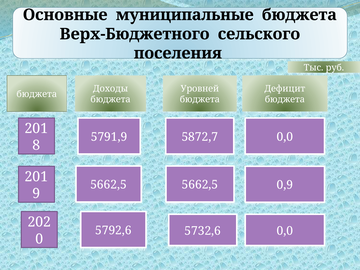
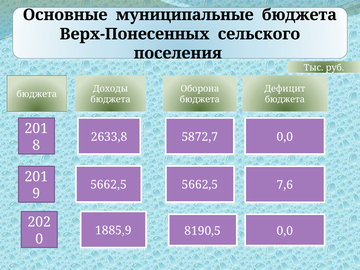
Верх-Бюджетного: Верх-Бюджетного -> Верх-Понесенных
Уровней: Уровней -> Оборона
5791,9: 5791,9 -> 2633,8
0,9: 0,9 -> 7,6
5792,6: 5792,6 -> 1885,9
5732,6: 5732,6 -> 8190,5
